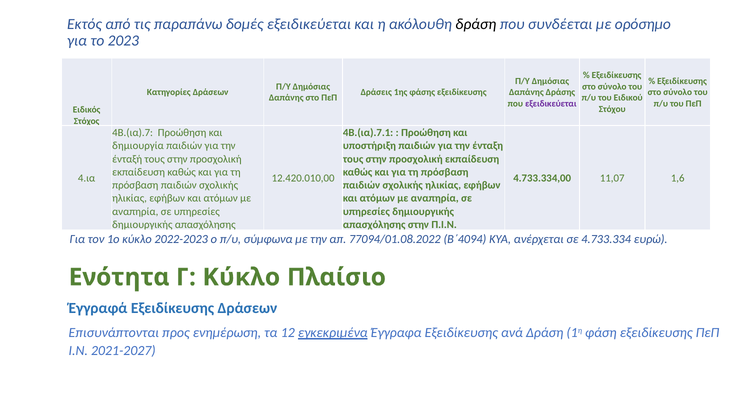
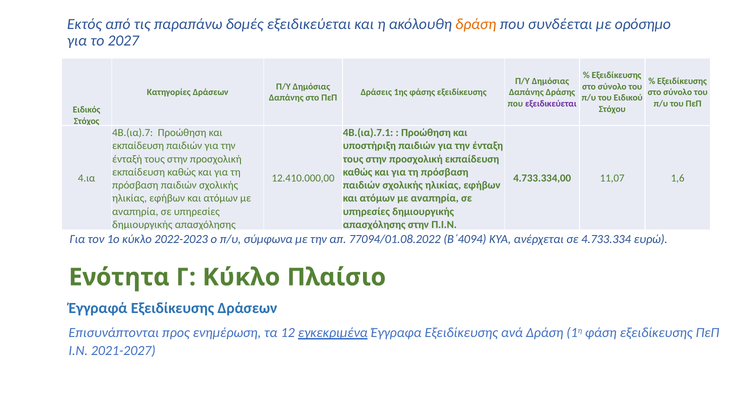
δράση at (476, 24) colour: black -> orange
2023: 2023 -> 2027
δημιουργία at (138, 146): δημιουργία -> εκπαίδευση
12.420.010,00: 12.420.010,00 -> 12.410.000,00
